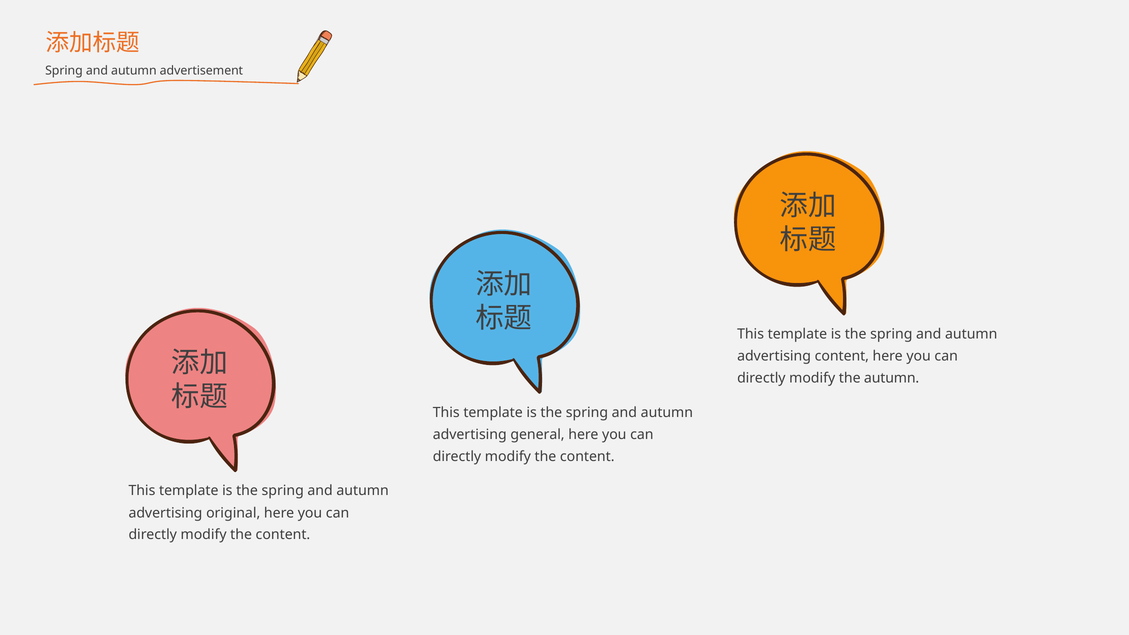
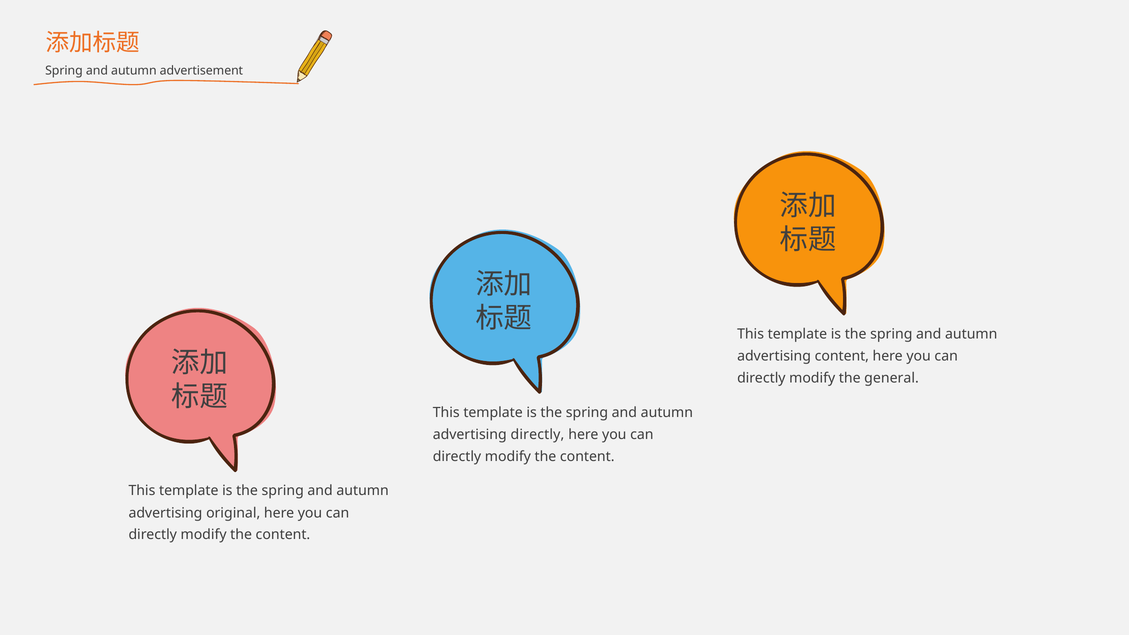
the autumn: autumn -> general
advertising general: general -> directly
